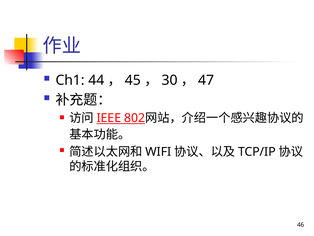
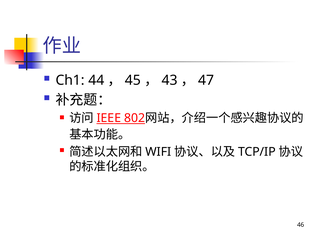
30: 30 -> 43
